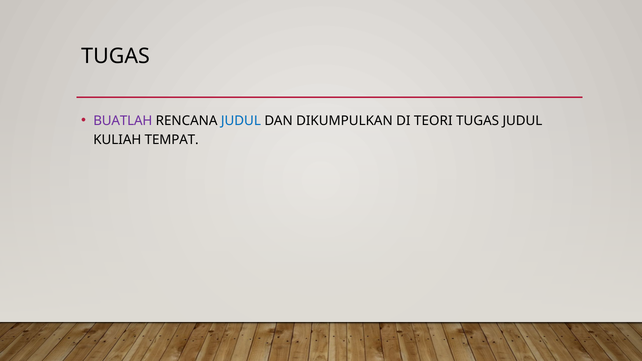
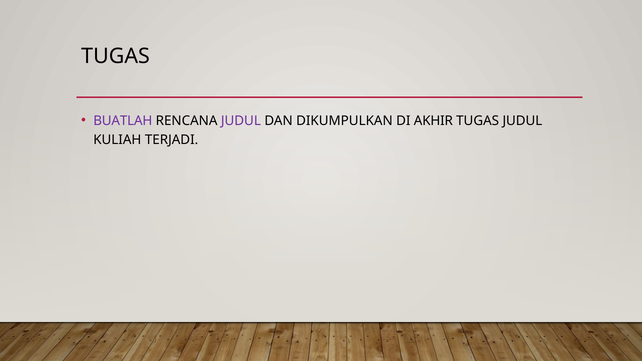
JUDUL at (241, 121) colour: blue -> purple
TEORI: TEORI -> AKHIR
TEMPAT: TEMPAT -> TERJADI
